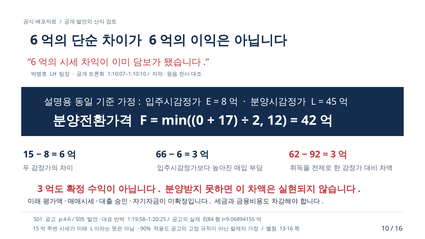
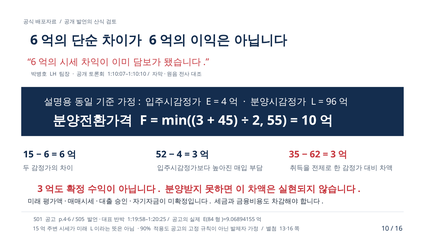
8 at (224, 102): 8 -> 4
45: 45 -> 96
min((0: min((0 -> min((3
17: 17 -> 45
12: 12 -> 55
42 at (309, 120): 42 -> 10
8 at (47, 154): 8 -> 6
66: 66 -> 52
6 at (179, 154): 6 -> 4
62: 62 -> 35
92: 92 -> 62
